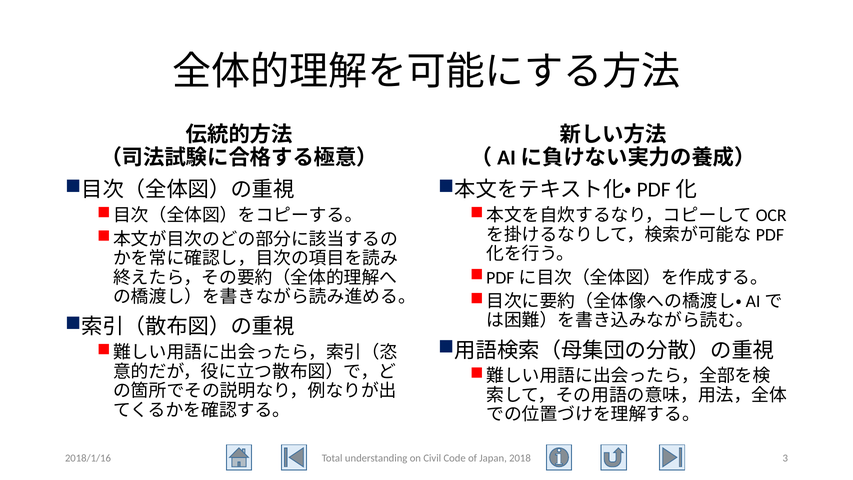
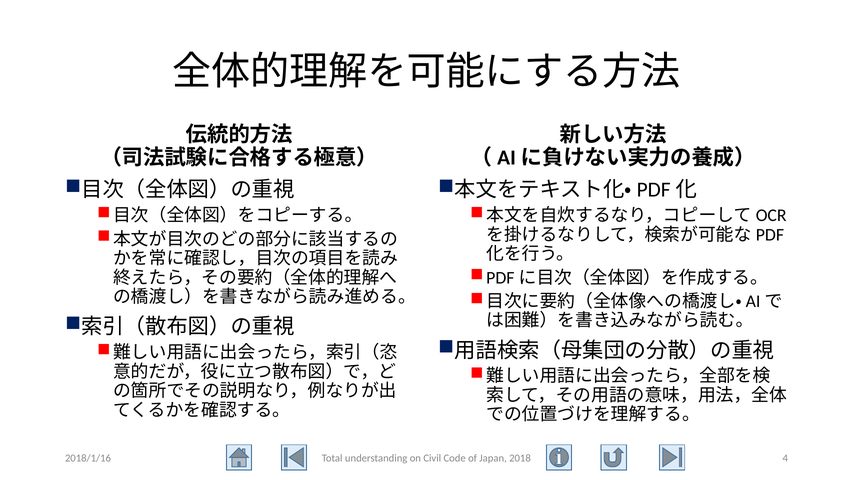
3: 3 -> 4
